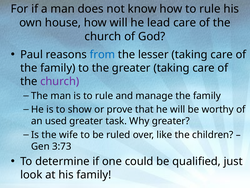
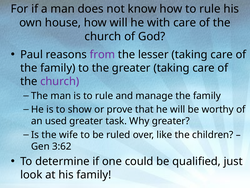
lead: lead -> with
from colour: blue -> purple
3:73: 3:73 -> 3:62
